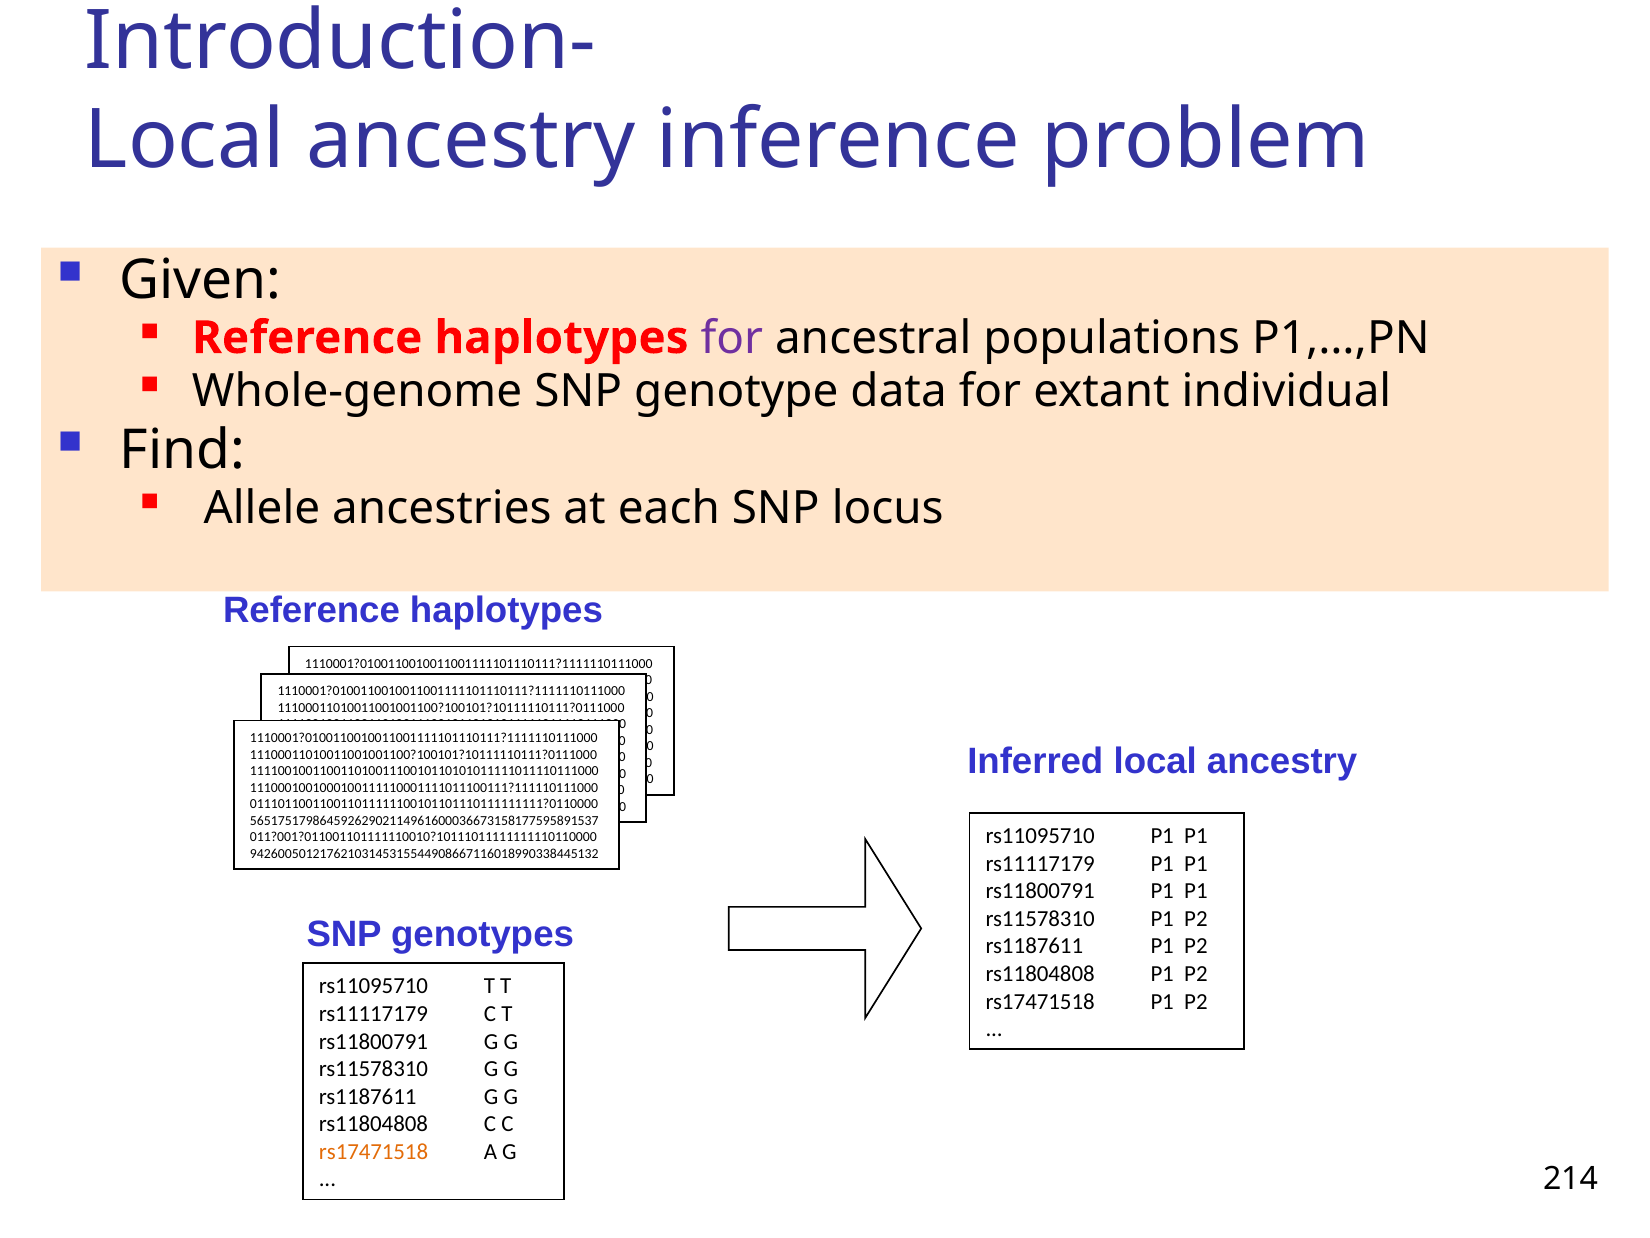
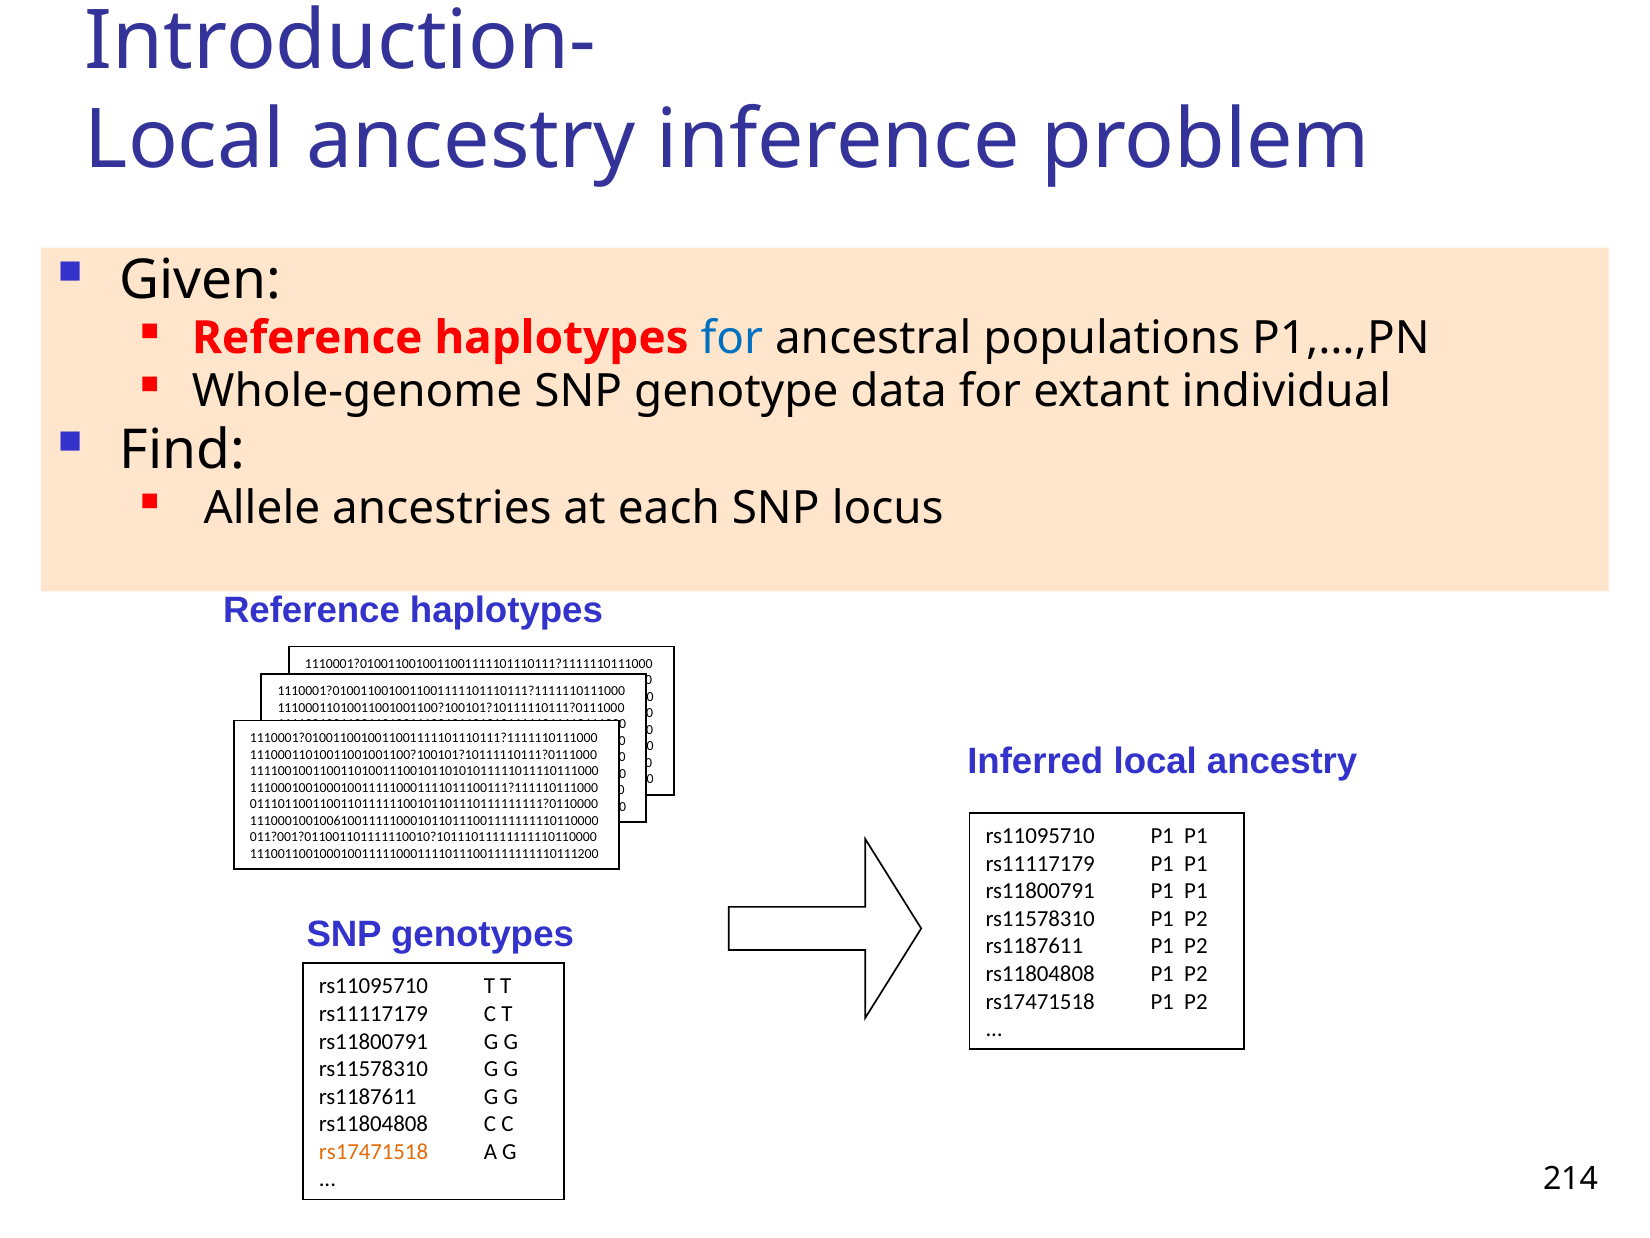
for at (732, 338) colour: purple -> blue
56517517986459262902114961600036673158177595891537: 56517517986459262902114961600036673158177595891537 -> 11100010010061001111100010110111001111111110110000
94260050121762103145315544908667116018990338445132: 94260050121762103145315544908667116018990338445132 -> 11100110010001001111100011110111001111111110111200
